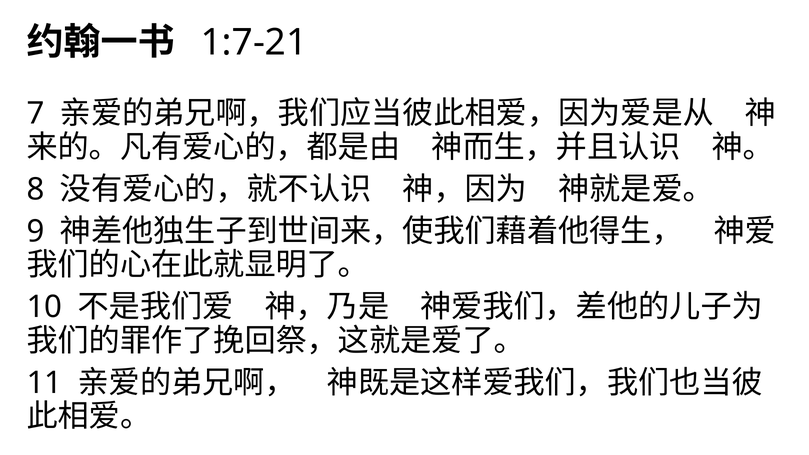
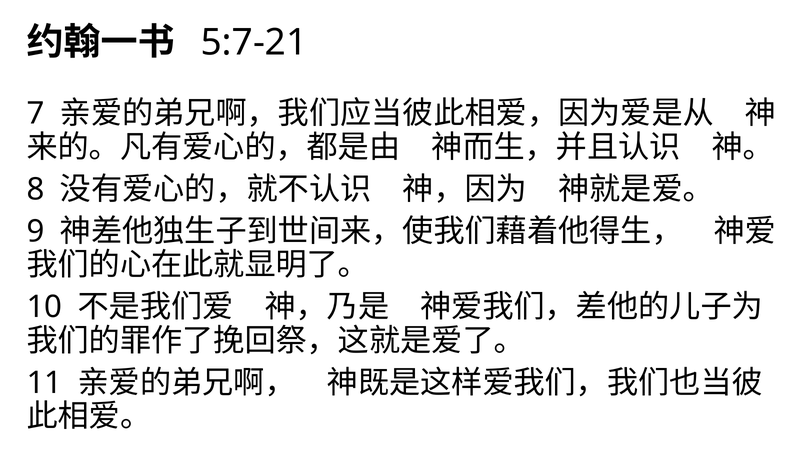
1:7-21: 1:7-21 -> 5:7-21
